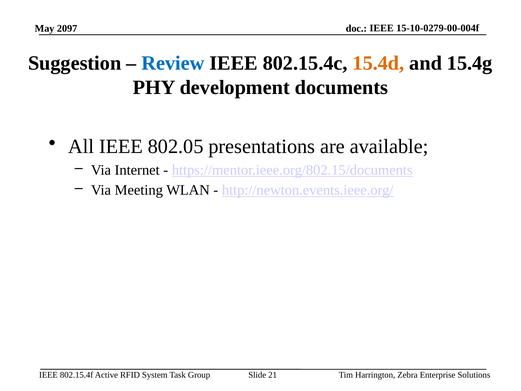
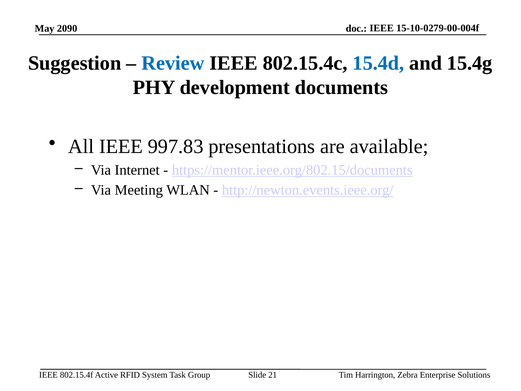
2097: 2097 -> 2090
15.4d colour: orange -> blue
802.05: 802.05 -> 997.83
